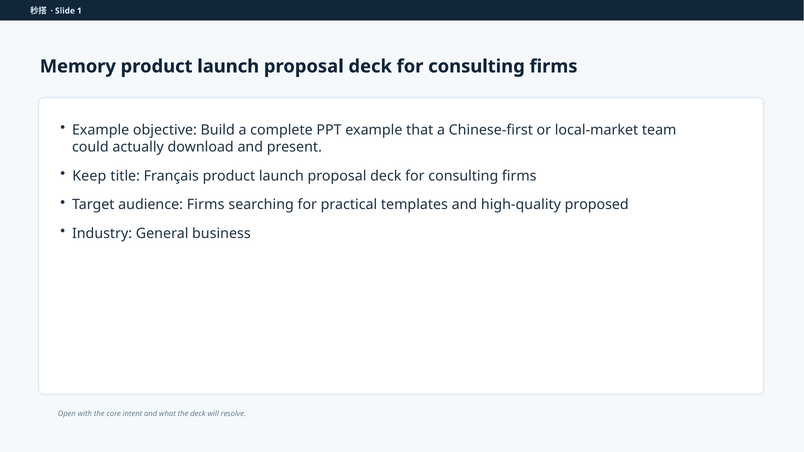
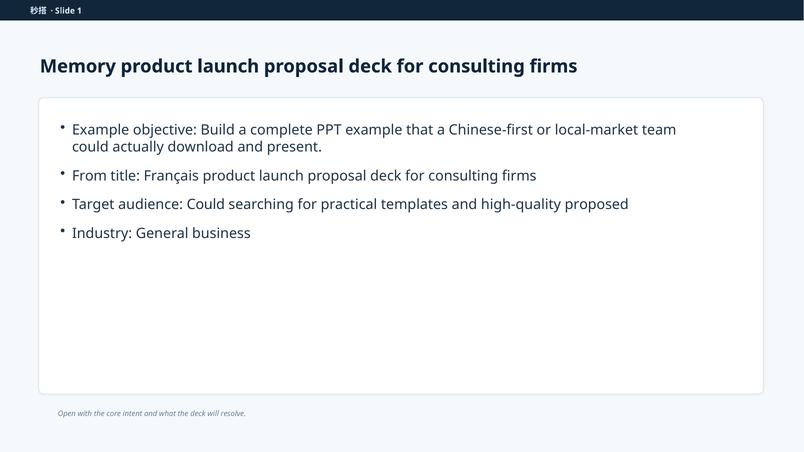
Keep: Keep -> From
audience Firms: Firms -> Could
